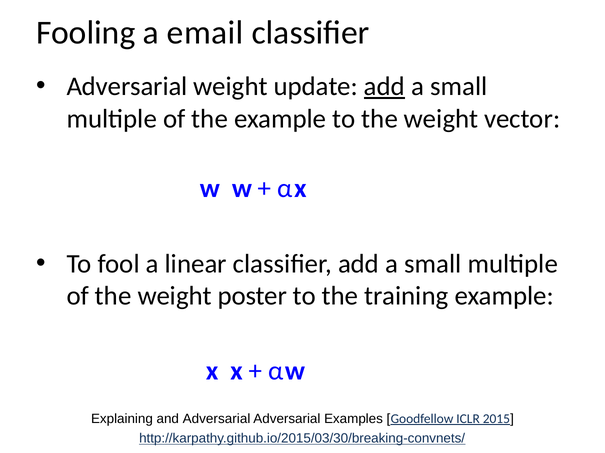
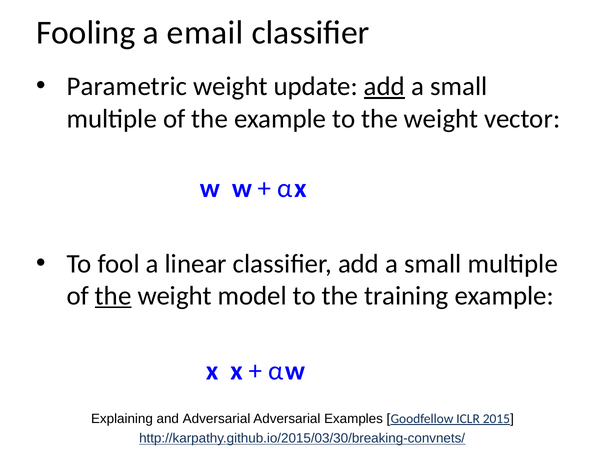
Adversarial at (127, 87): Adversarial -> Parametric
the at (113, 296) underline: none -> present
poster: poster -> model
